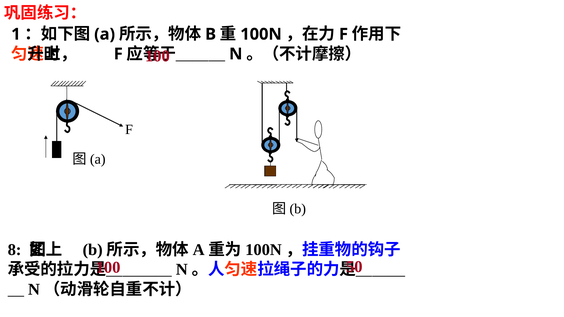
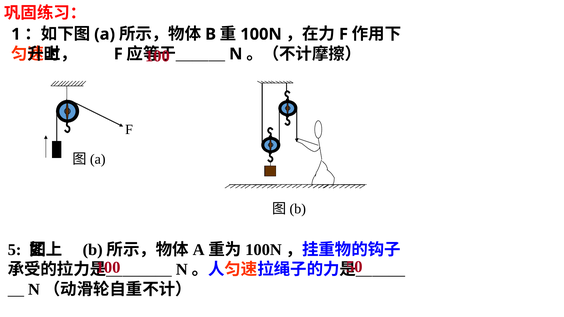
8: 8 -> 5
